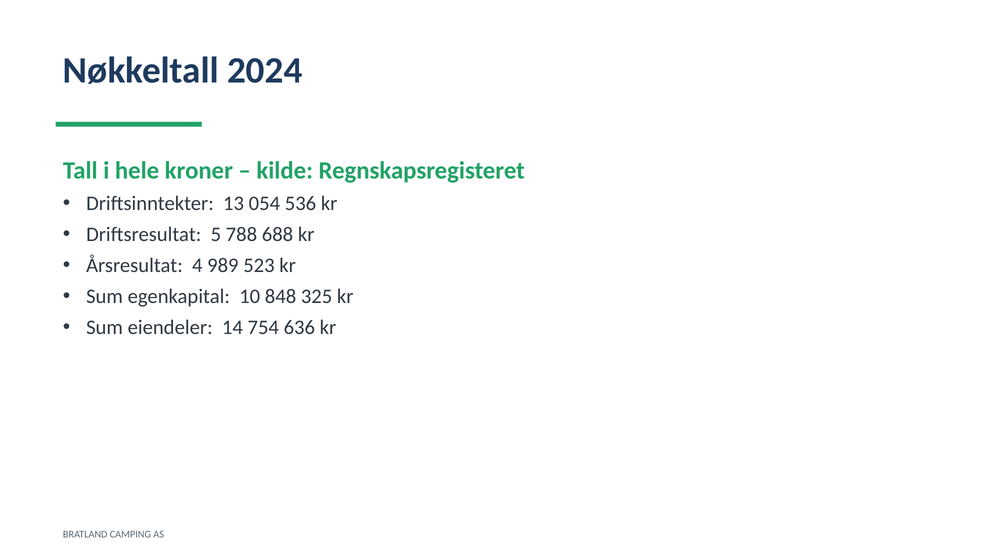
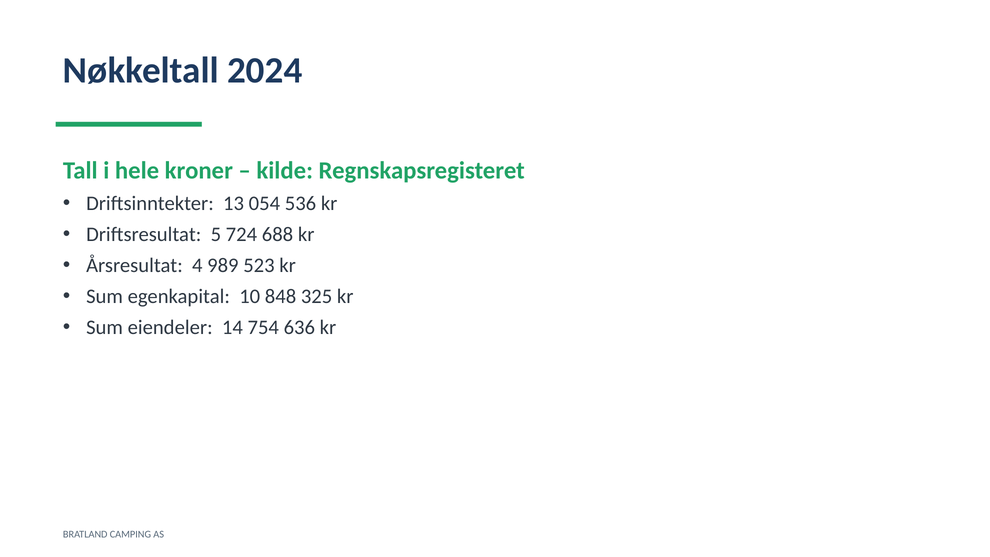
788: 788 -> 724
